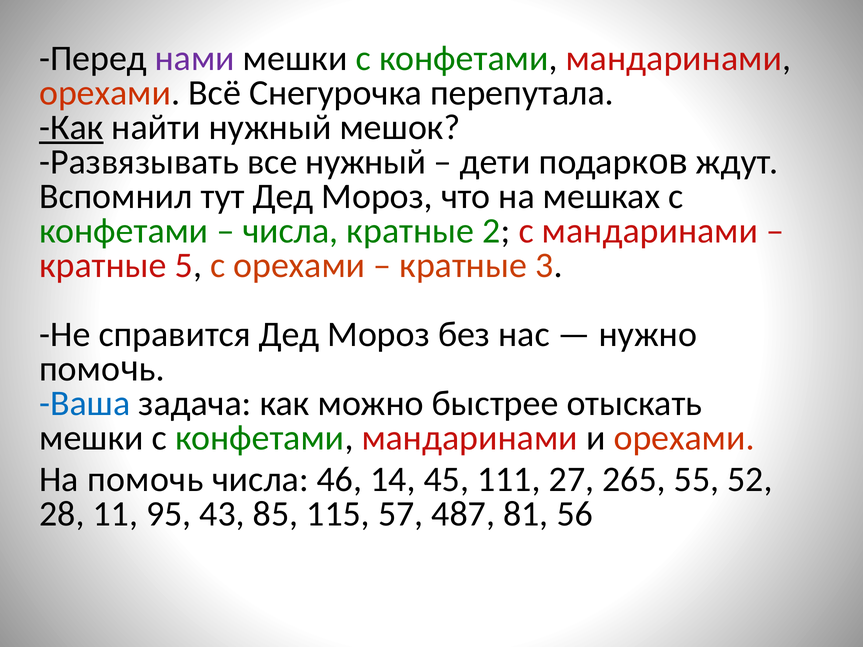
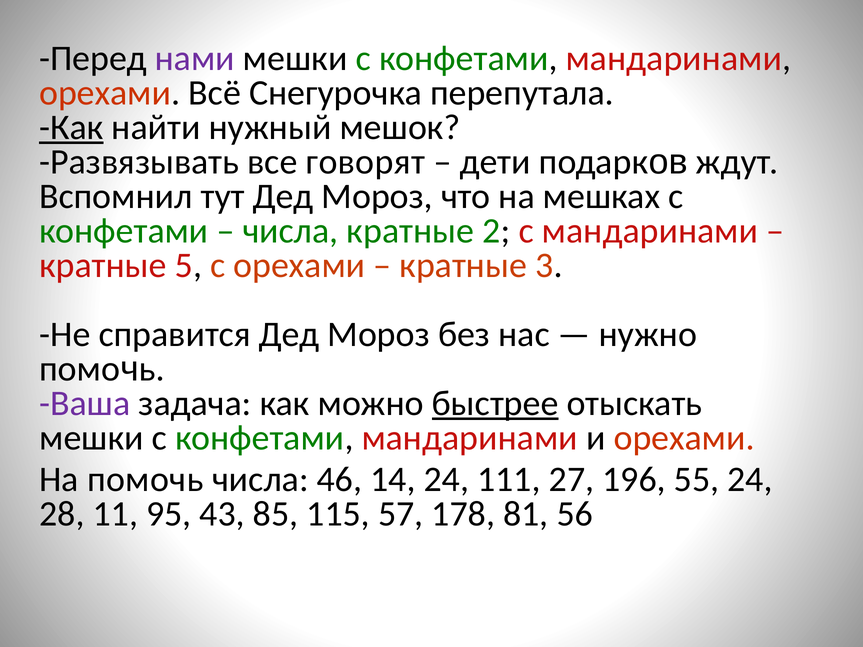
все нужный: нужный -> говорят
Ваша colour: blue -> purple
быстрее underline: none -> present
14 45: 45 -> 24
265: 265 -> 196
55 52: 52 -> 24
487: 487 -> 178
